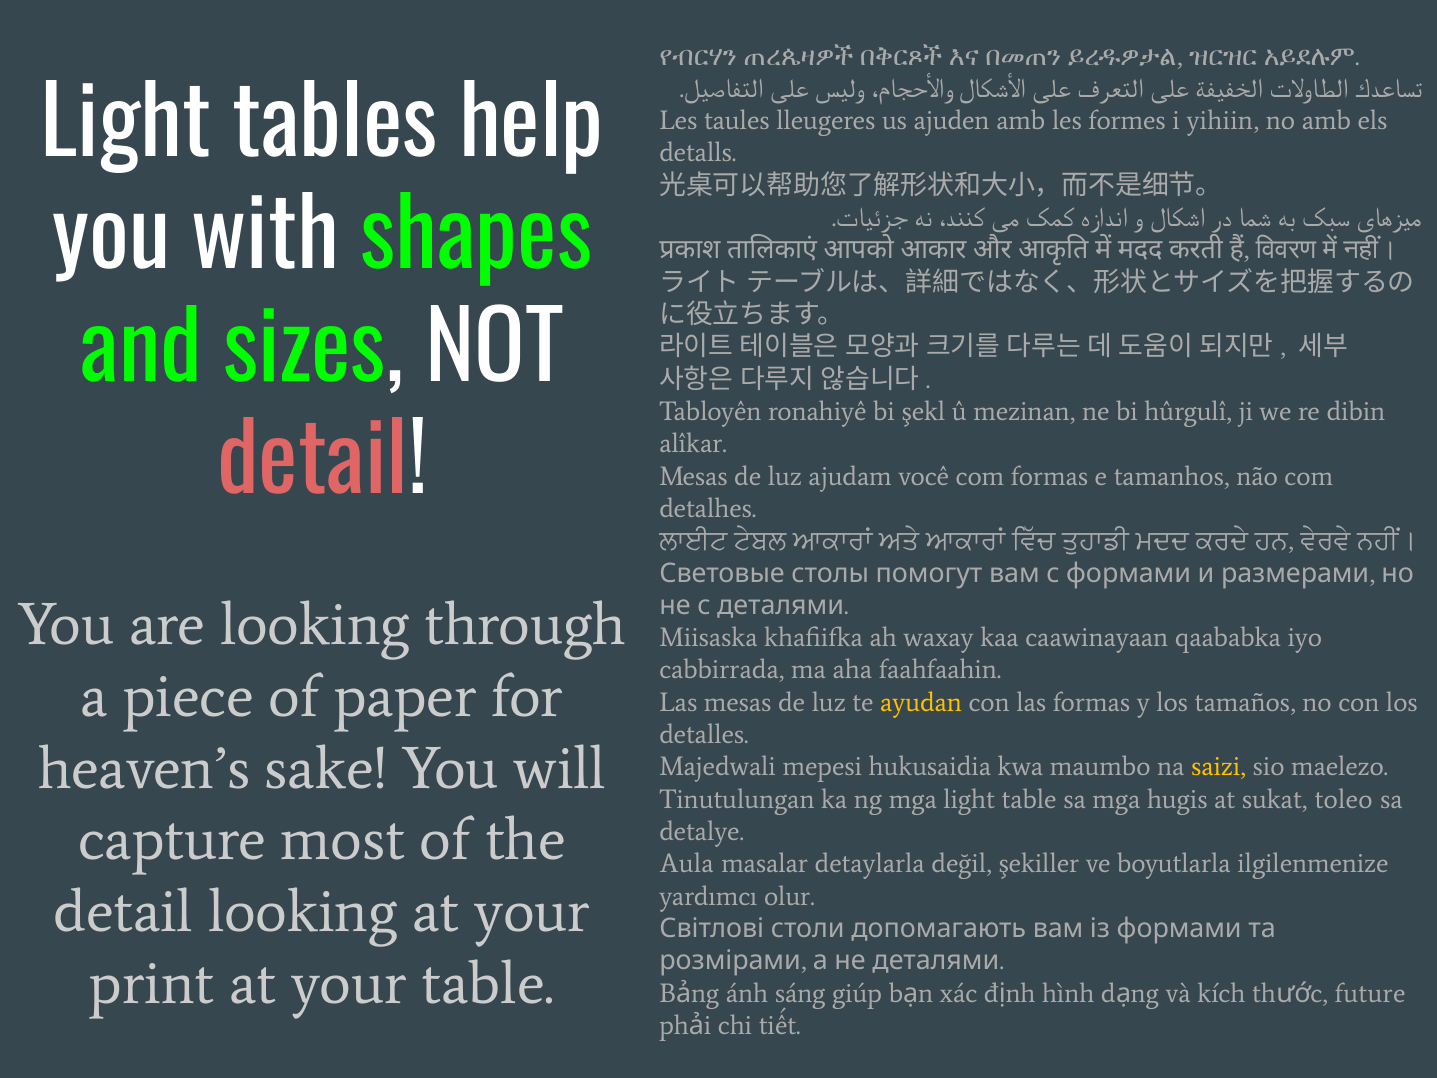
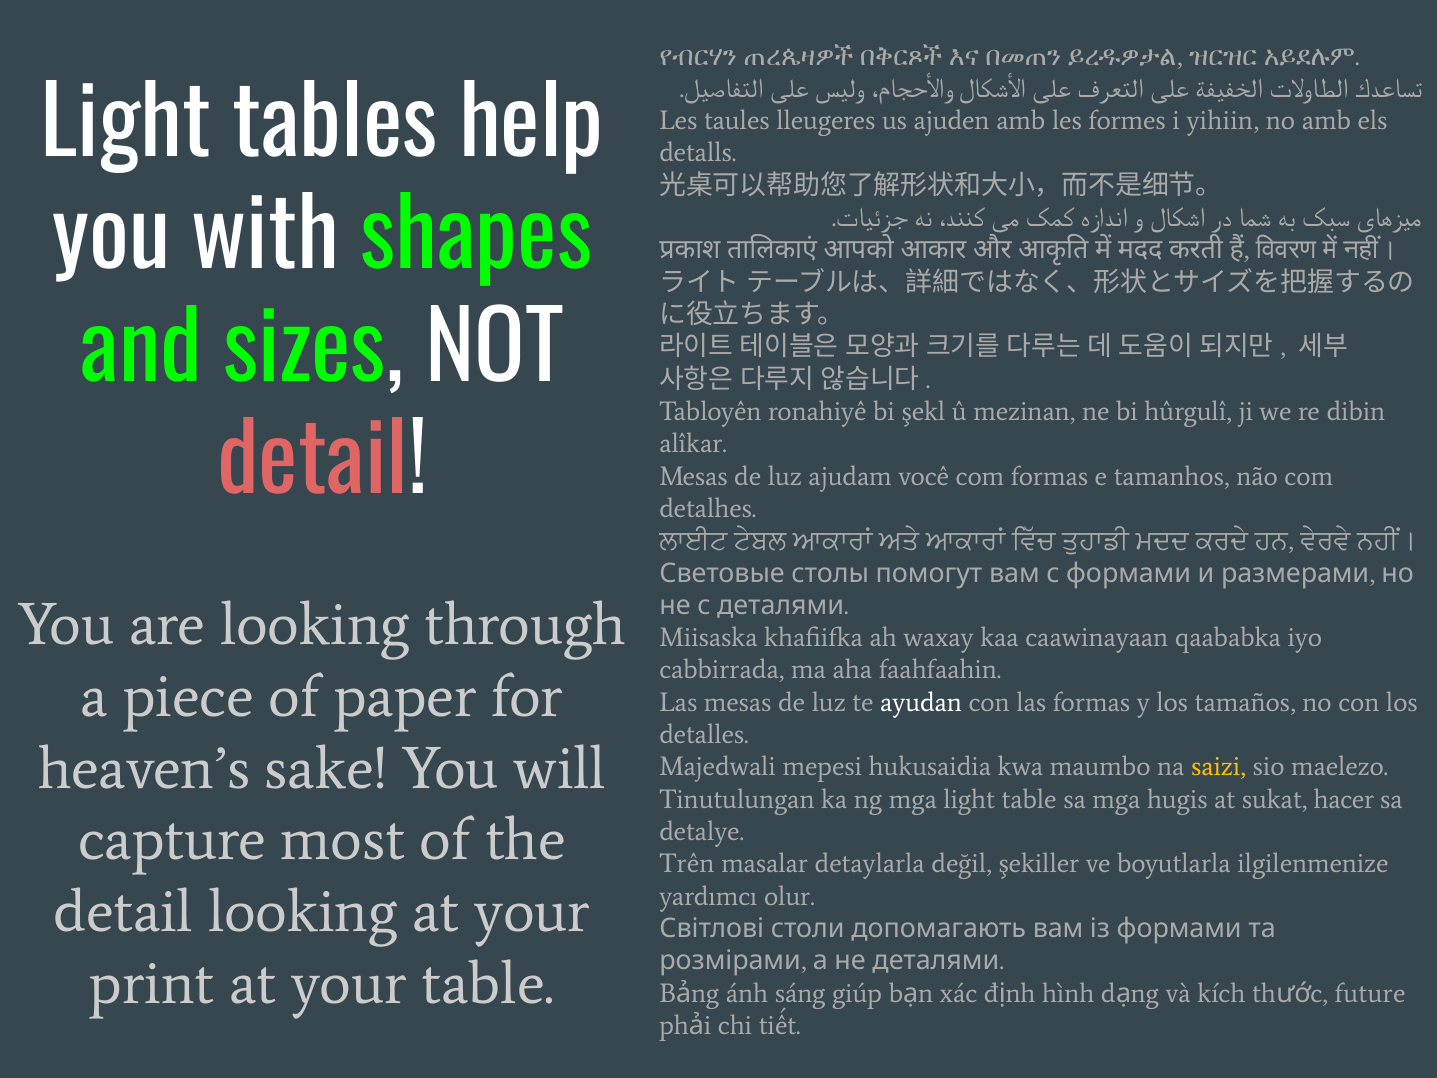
ayudan colour: yellow -> white
toleo: toleo -> hacer
Aula: Aula -> Trên
